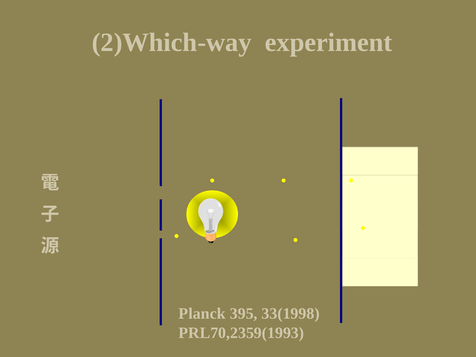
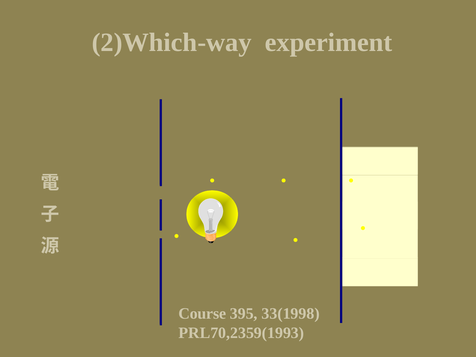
Planck: Planck -> Course
